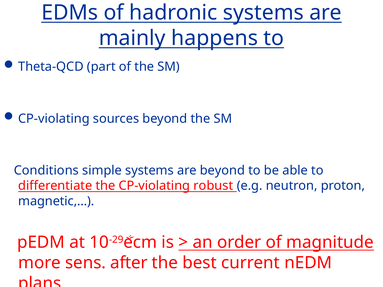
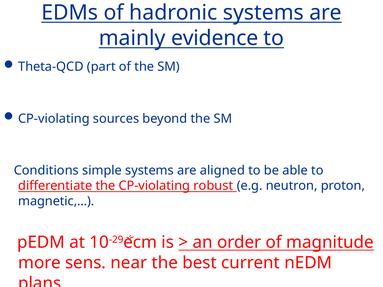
happens: happens -> evidence
are beyond: beyond -> aligned
after: after -> near
